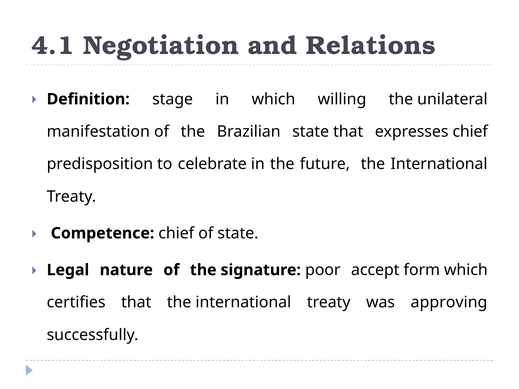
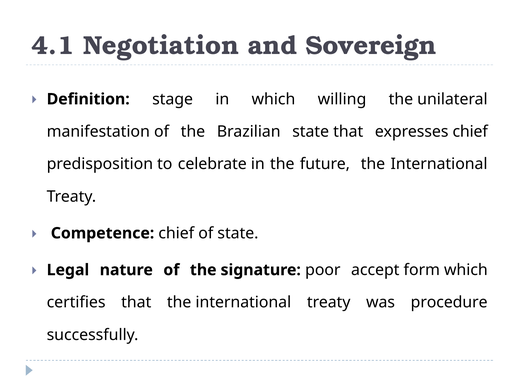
Relations: Relations -> Sovereign
approving: approving -> procedure
